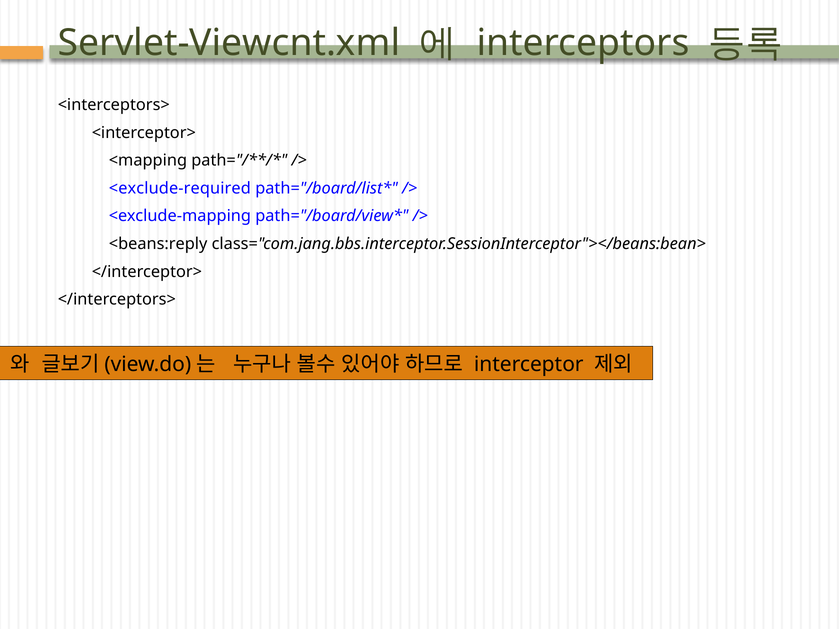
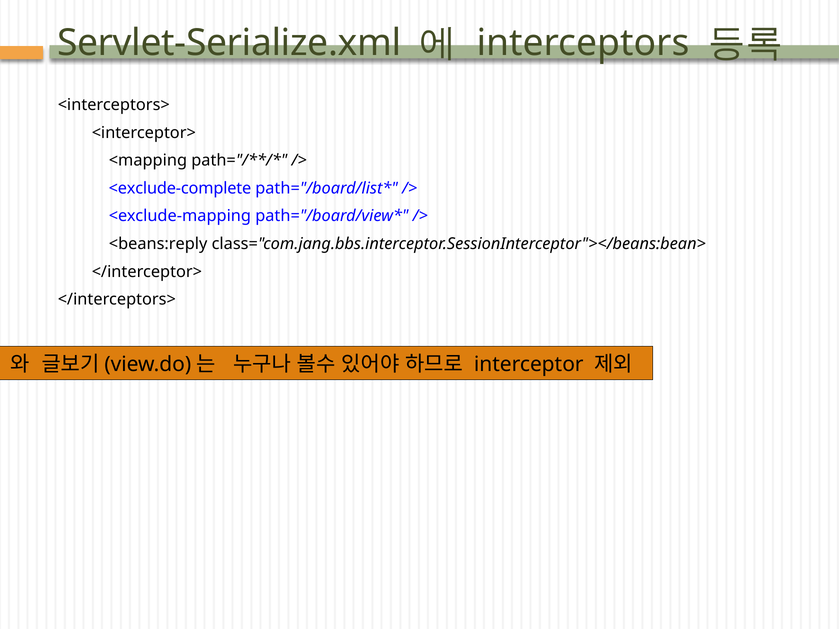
Servlet-Viewcnt.xml: Servlet-Viewcnt.xml -> Servlet-Serialize.xml
<exclude-required: <exclude-required -> <exclude-complete
